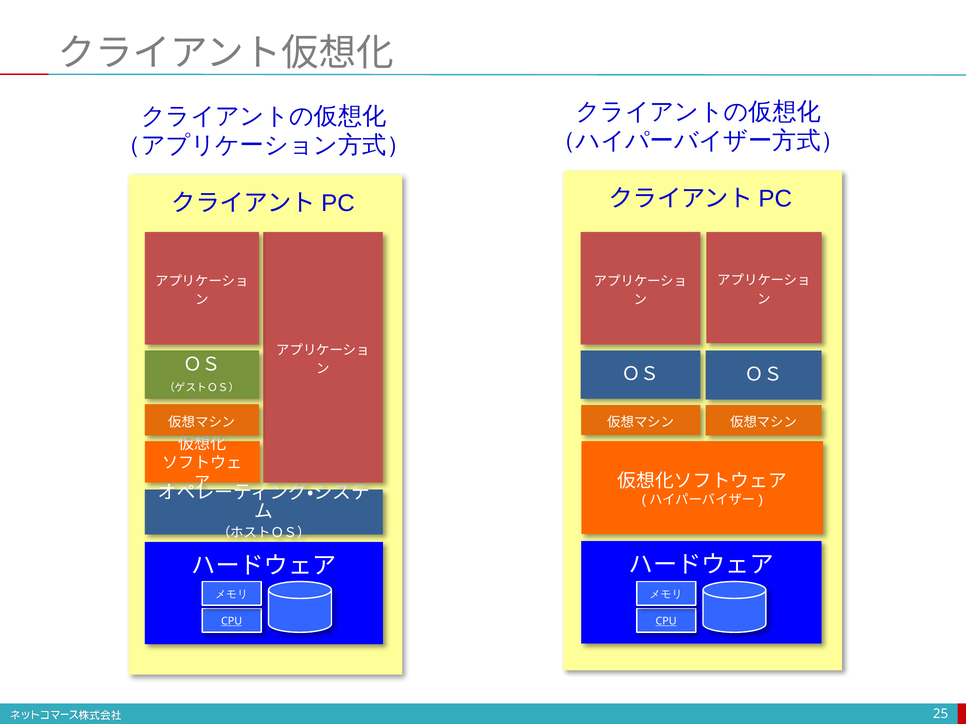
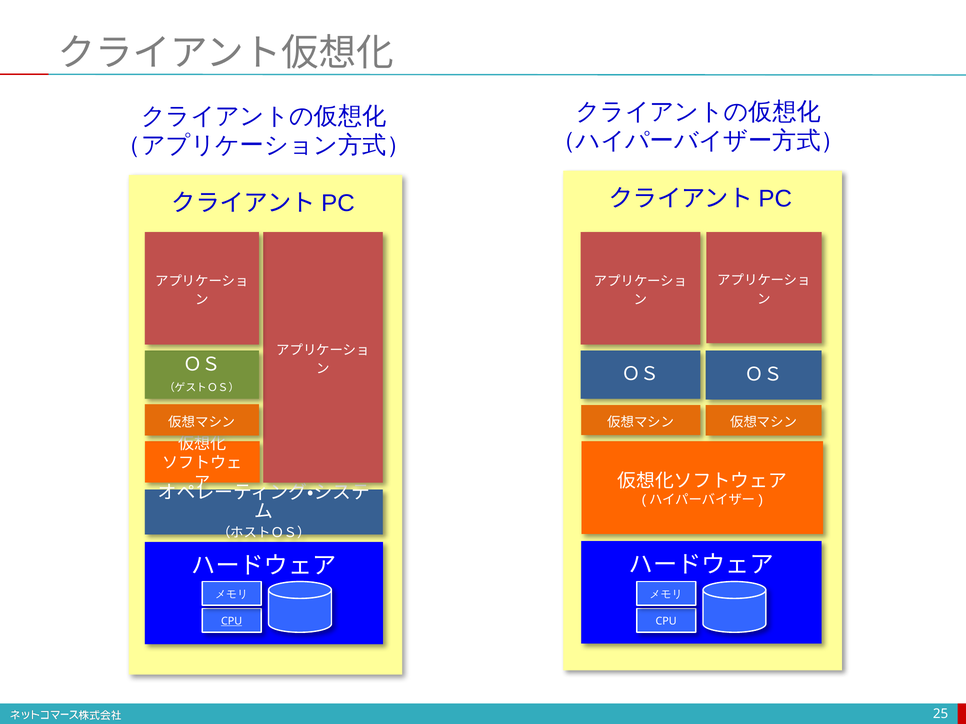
CPU at (666, 622) underline: present -> none
